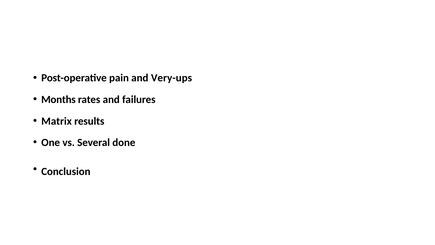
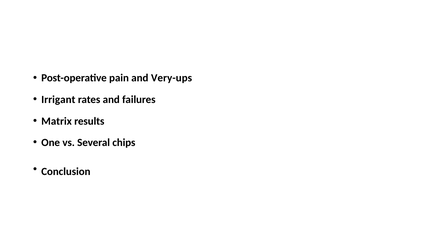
Months: Months -> Irrigant
done: done -> chips
